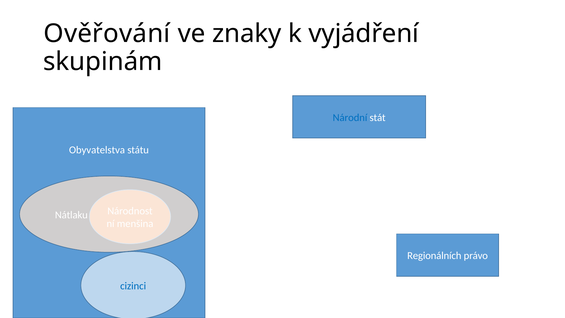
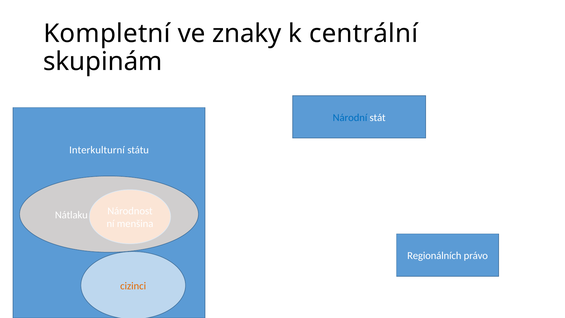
Ověřování: Ověřování -> Kompletní
vyjádření: vyjádření -> centrální
Obyvatelstva: Obyvatelstva -> Interkulturní
cizinci colour: blue -> orange
